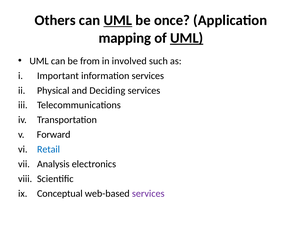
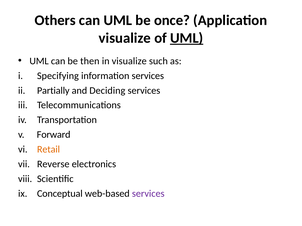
UML at (118, 20) underline: present -> none
mapping at (125, 38): mapping -> visualize
from: from -> then
in involved: involved -> visualize
Important: Important -> Specifying
Physical: Physical -> Partially
Retail colour: blue -> orange
Analysis: Analysis -> Reverse
